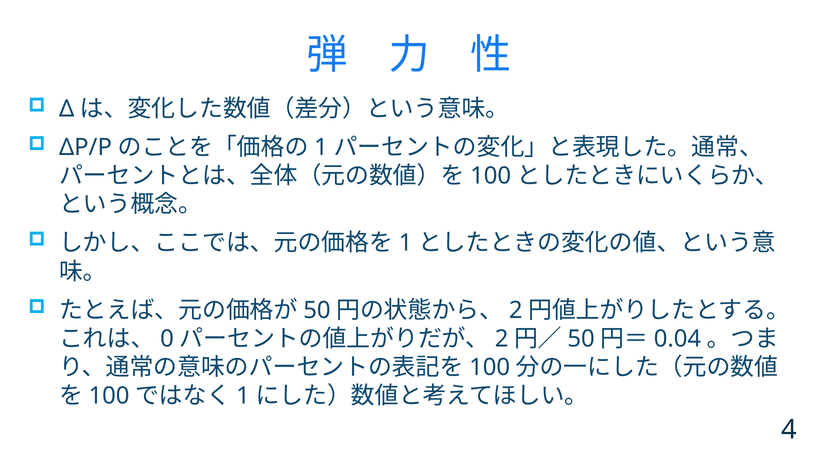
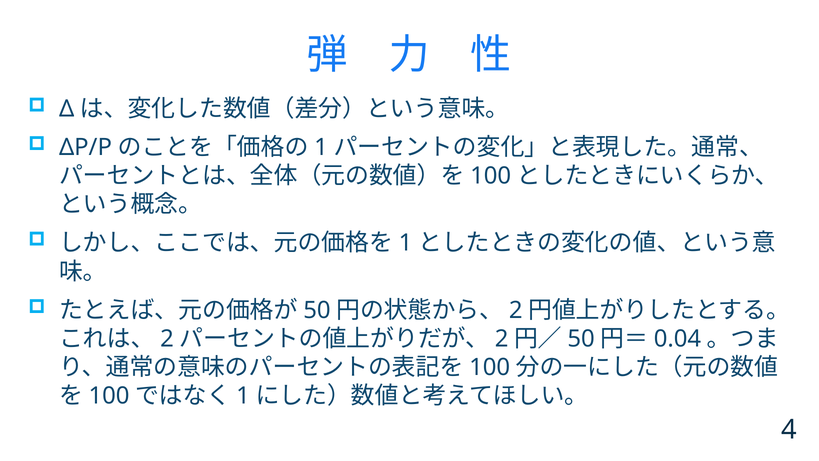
0 at (167, 339): 0 -> 2
